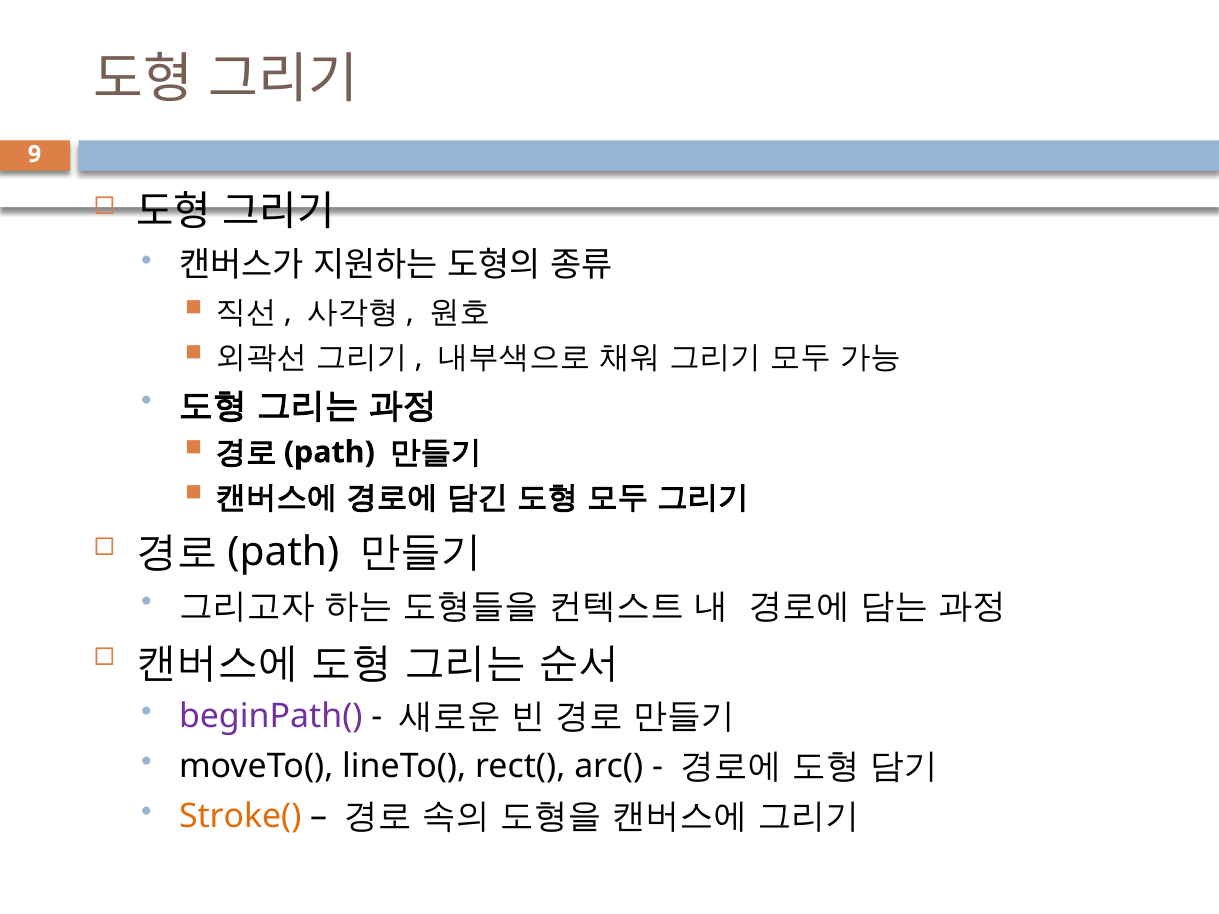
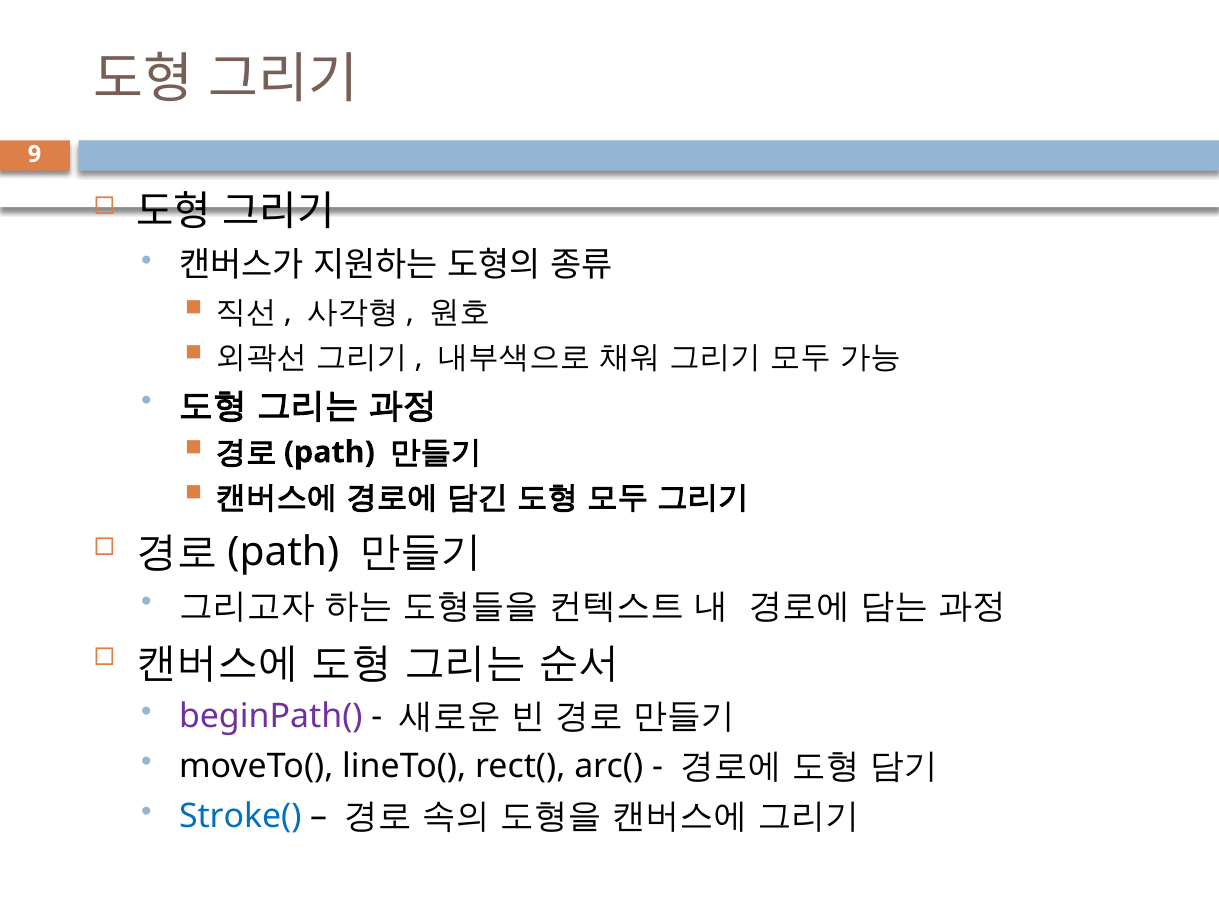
Stroke( colour: orange -> blue
